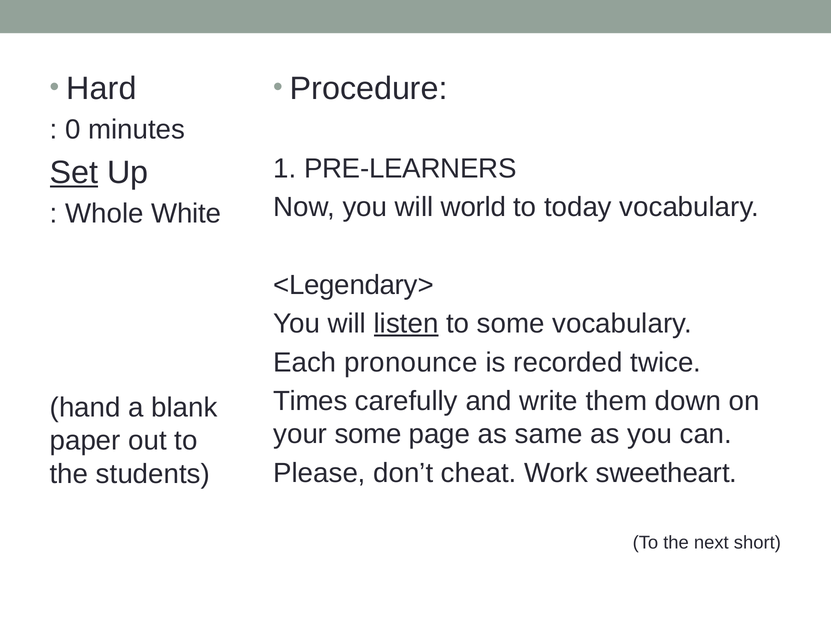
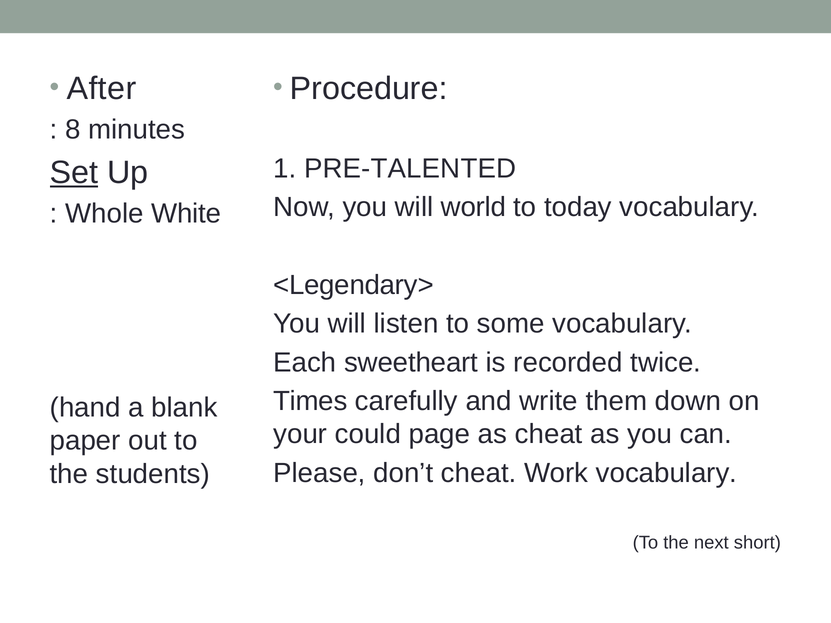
Hard: Hard -> After
0: 0 -> 8
PRE-LEARNERS: PRE-LEARNERS -> PRE-TALENTED
listen underline: present -> none
pronounce: pronounce -> sweetheart
your some: some -> could
as same: same -> cheat
Work sweetheart: sweetheart -> vocabulary
